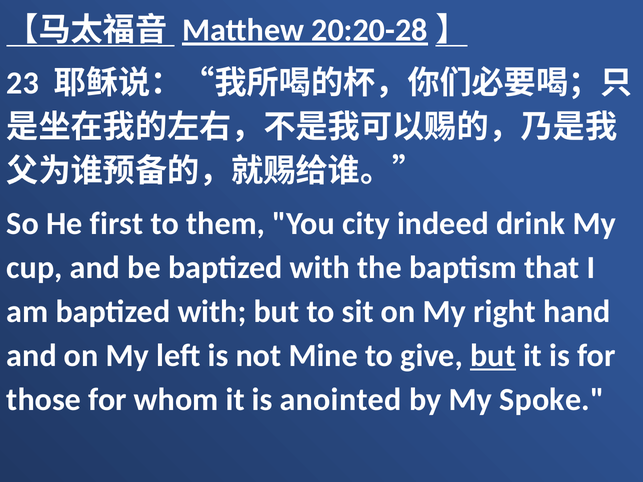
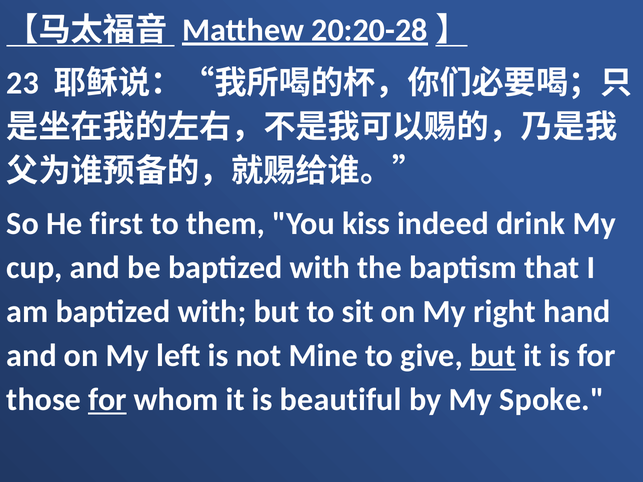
city: city -> kiss
for at (107, 400) underline: none -> present
anointed: anointed -> beautiful
